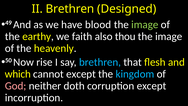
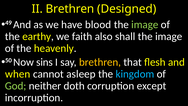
thou: thou -> shall
rise: rise -> sins
brethren at (100, 62) colour: light blue -> yellow
which: which -> when
cannot except: except -> asleep
God colour: pink -> light green
